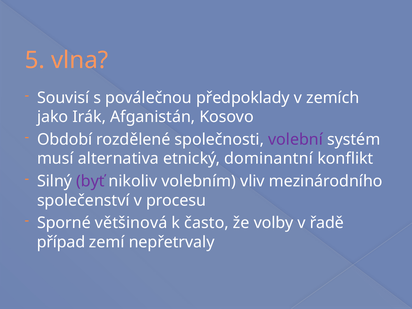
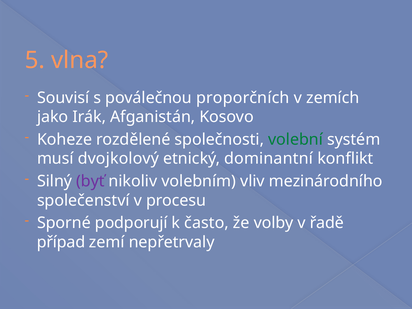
předpoklady: předpoklady -> proporčních
Období: Období -> Koheze
volební colour: purple -> green
alternativa: alternativa -> dvojkolový
většinová: většinová -> podporují
